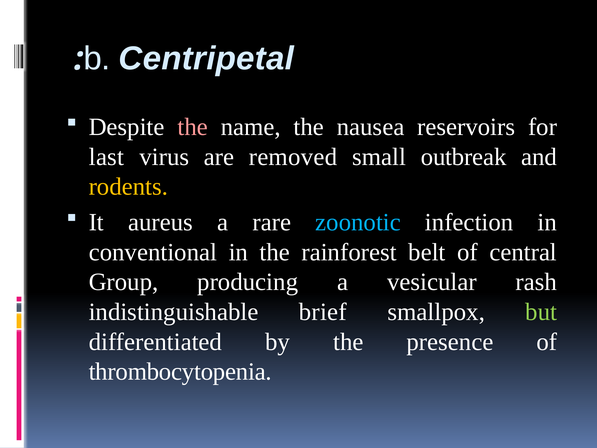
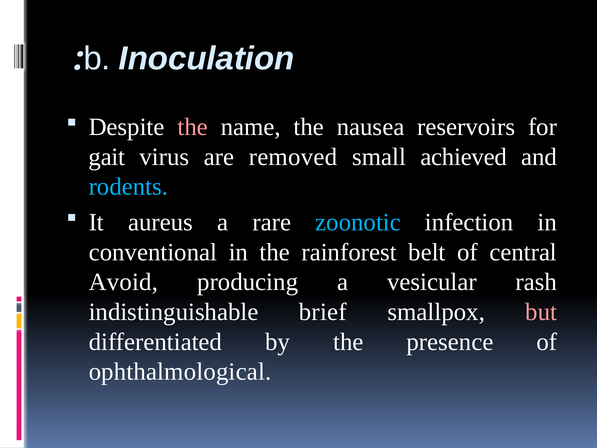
Centripetal: Centripetal -> Inoculation
last: last -> gait
outbreak: outbreak -> achieved
rodents colour: yellow -> light blue
Group: Group -> Avoid
but colour: light green -> pink
thrombocytopenia: thrombocytopenia -> ophthalmological
